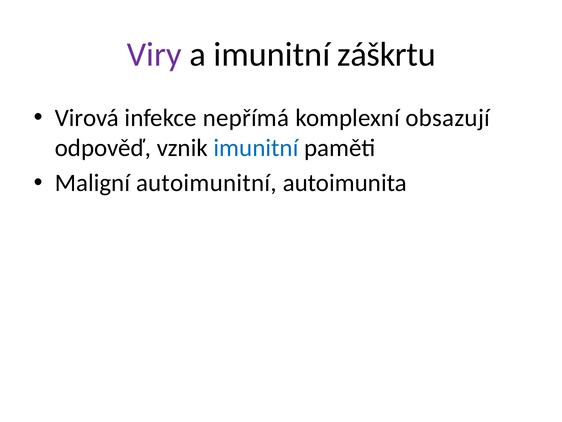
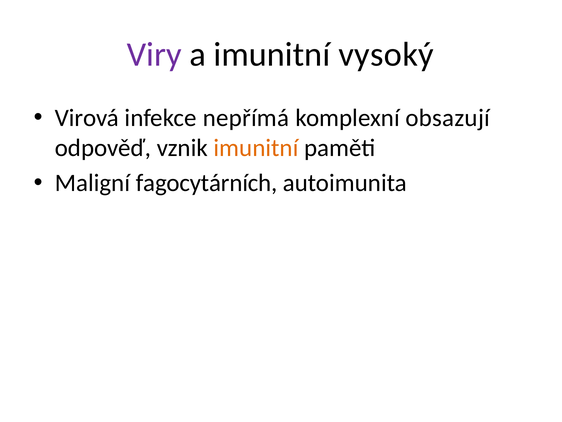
záškrtu: záškrtu -> vysoký
imunitní at (256, 148) colour: blue -> orange
autoimunitní: autoimunitní -> fagocytárních
